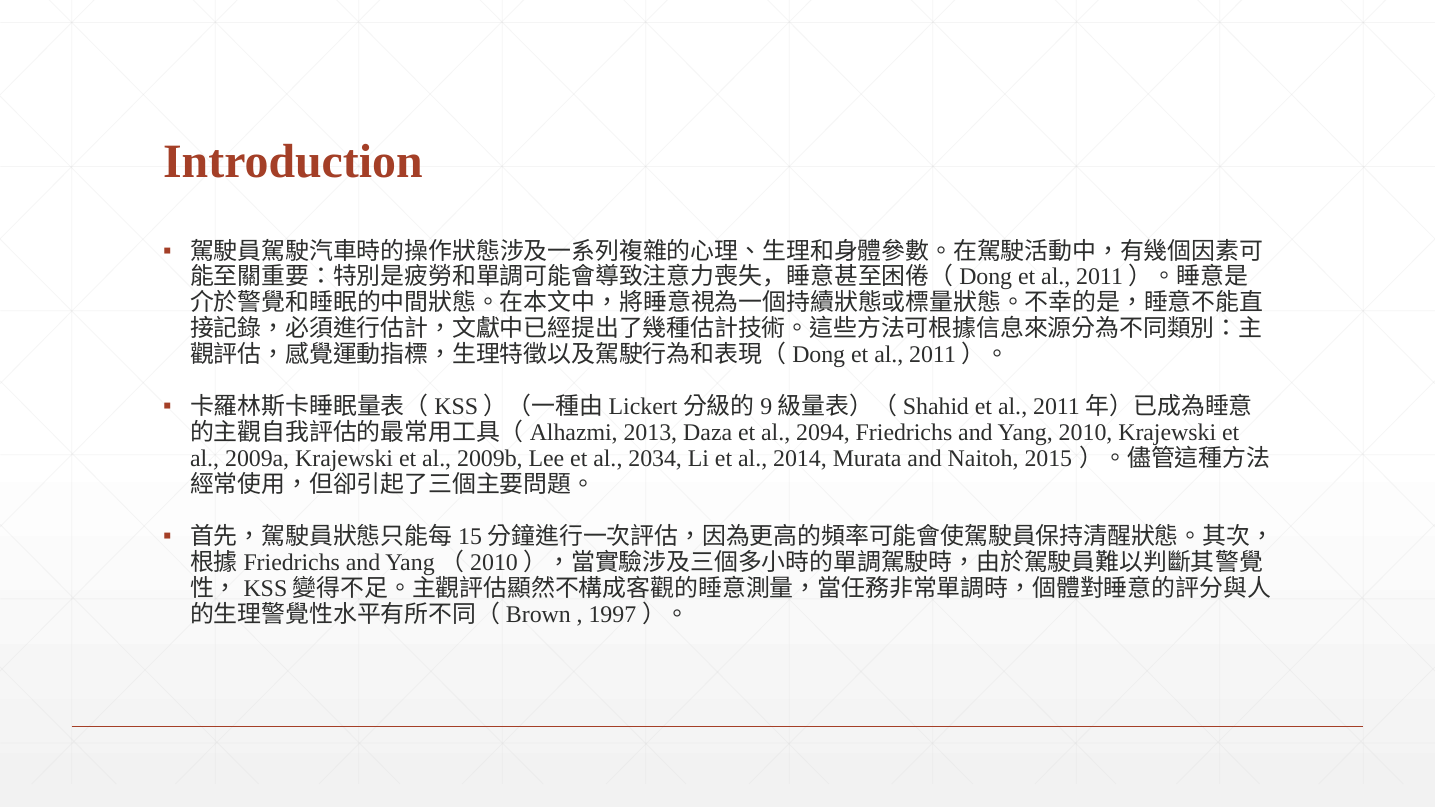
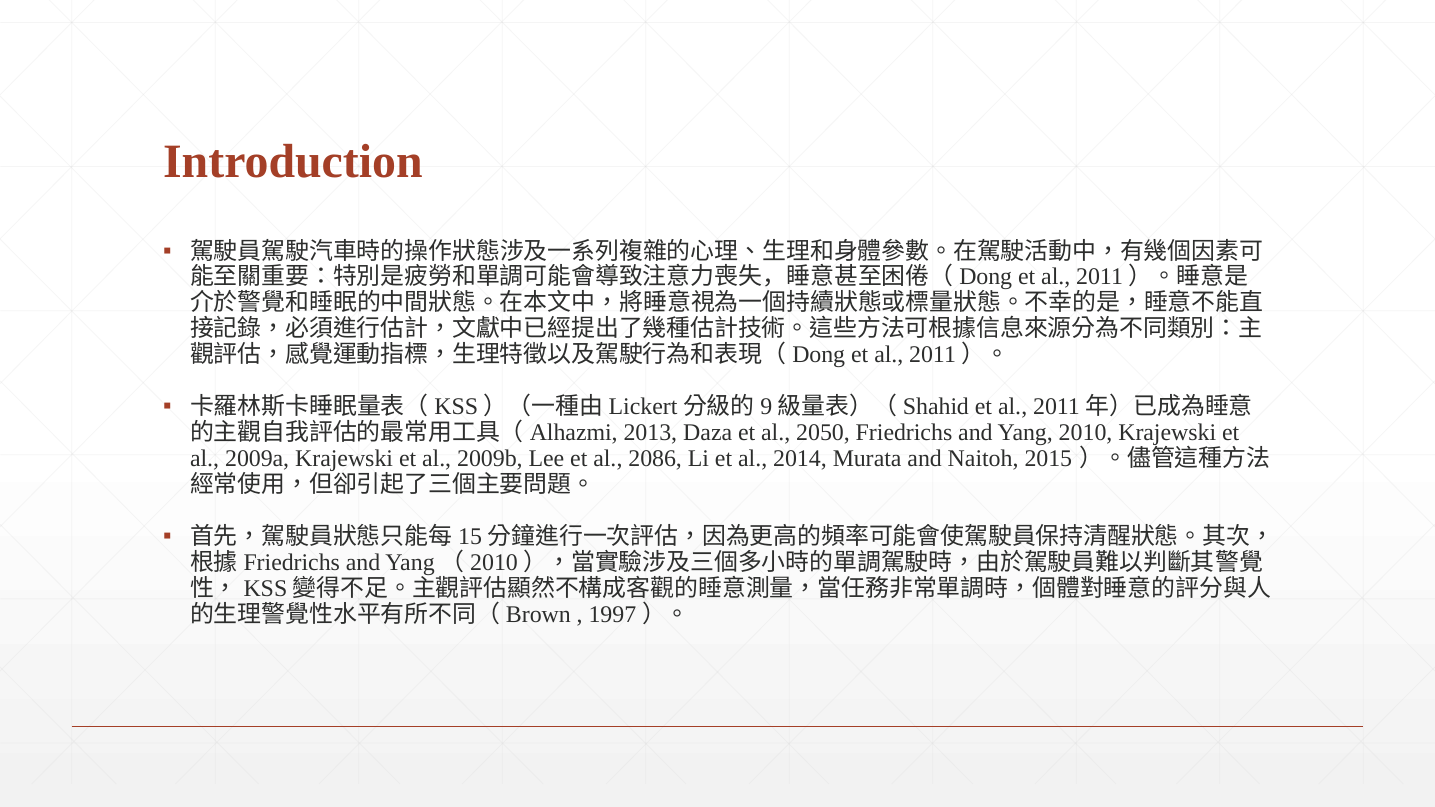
2094: 2094 -> 2050
2034: 2034 -> 2086
